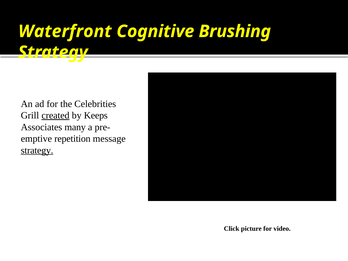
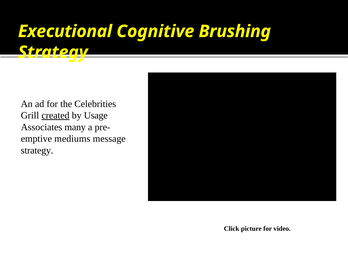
Waterfront: Waterfront -> Executional
Keeps: Keeps -> Usage
repetition: repetition -> mediums
strategy at (37, 150) underline: present -> none
